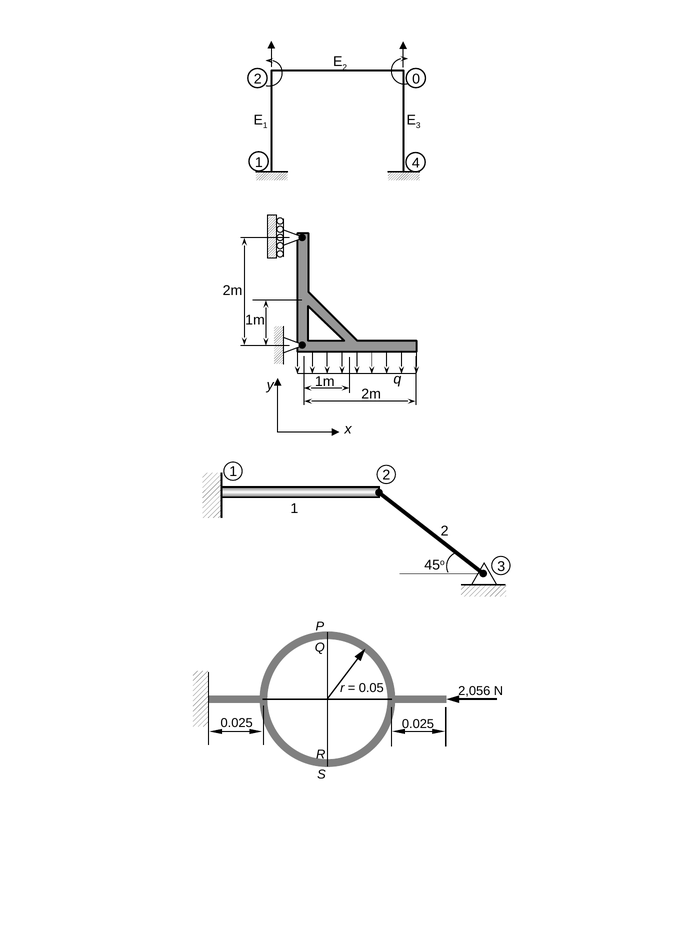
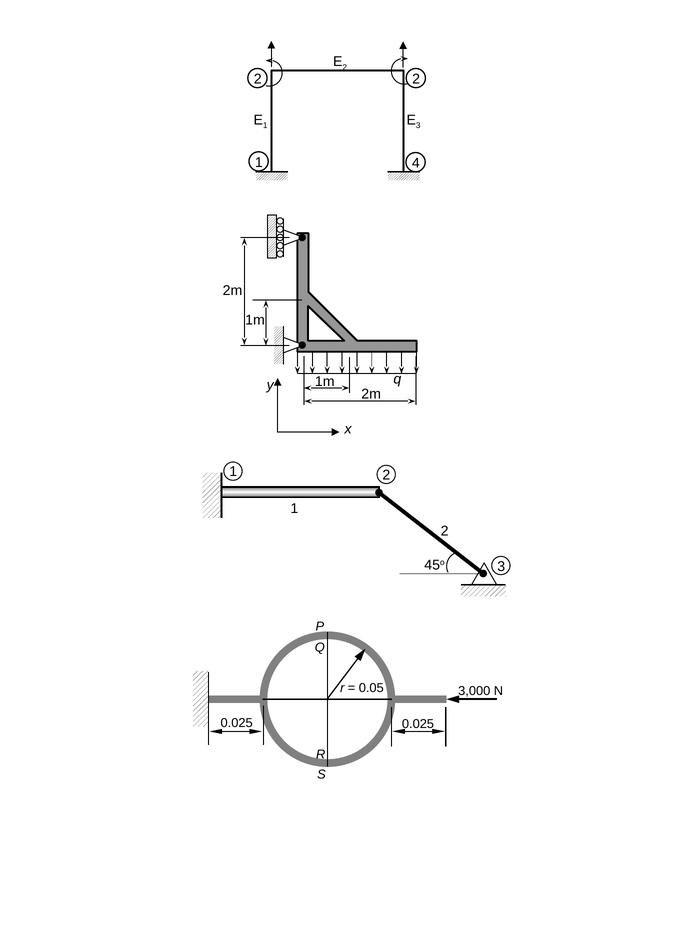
2 0: 0 -> 2
2,056: 2,056 -> 3,000
